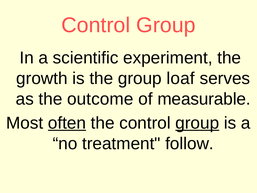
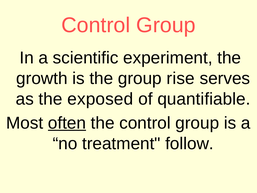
loaf: loaf -> rise
outcome: outcome -> exposed
measurable: measurable -> quantifiable
group at (197, 123) underline: present -> none
